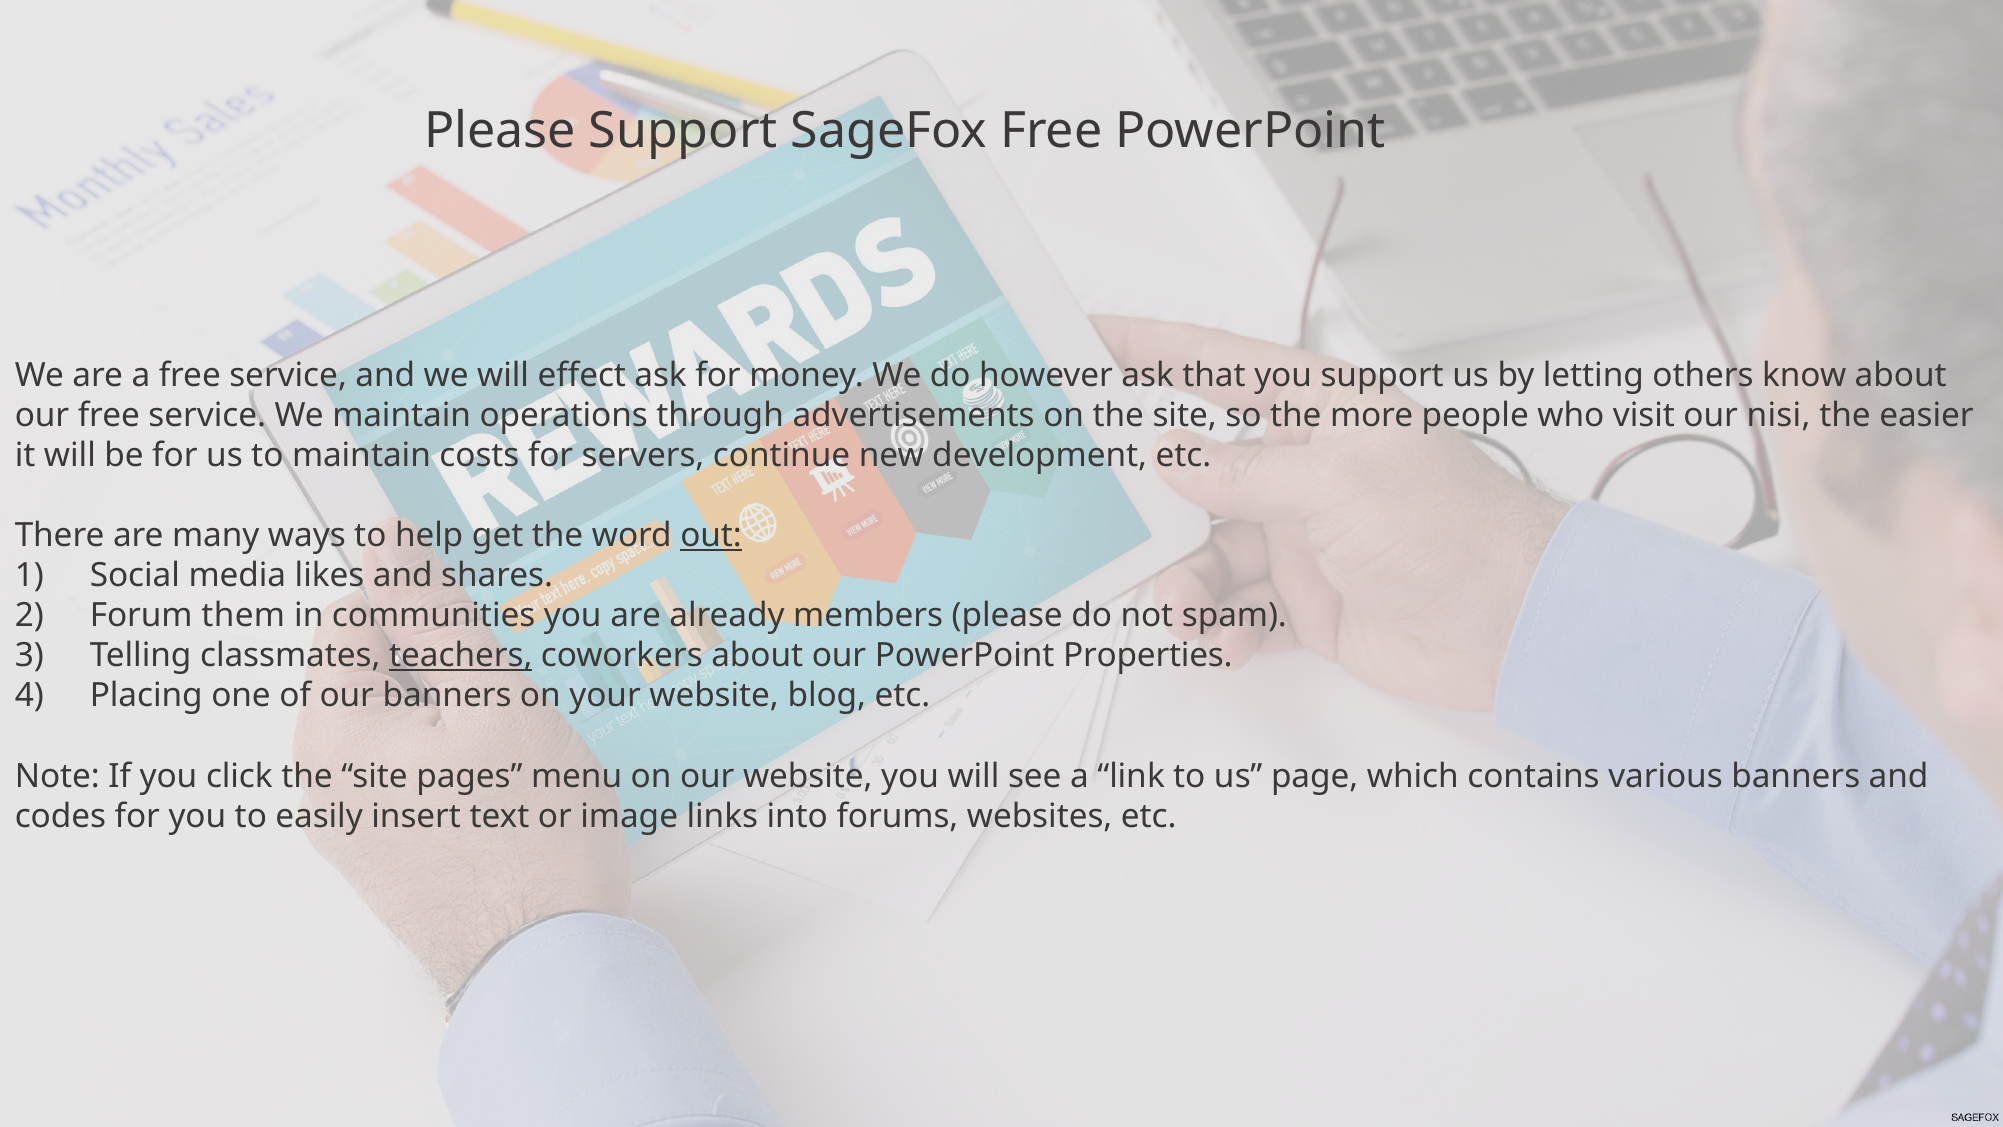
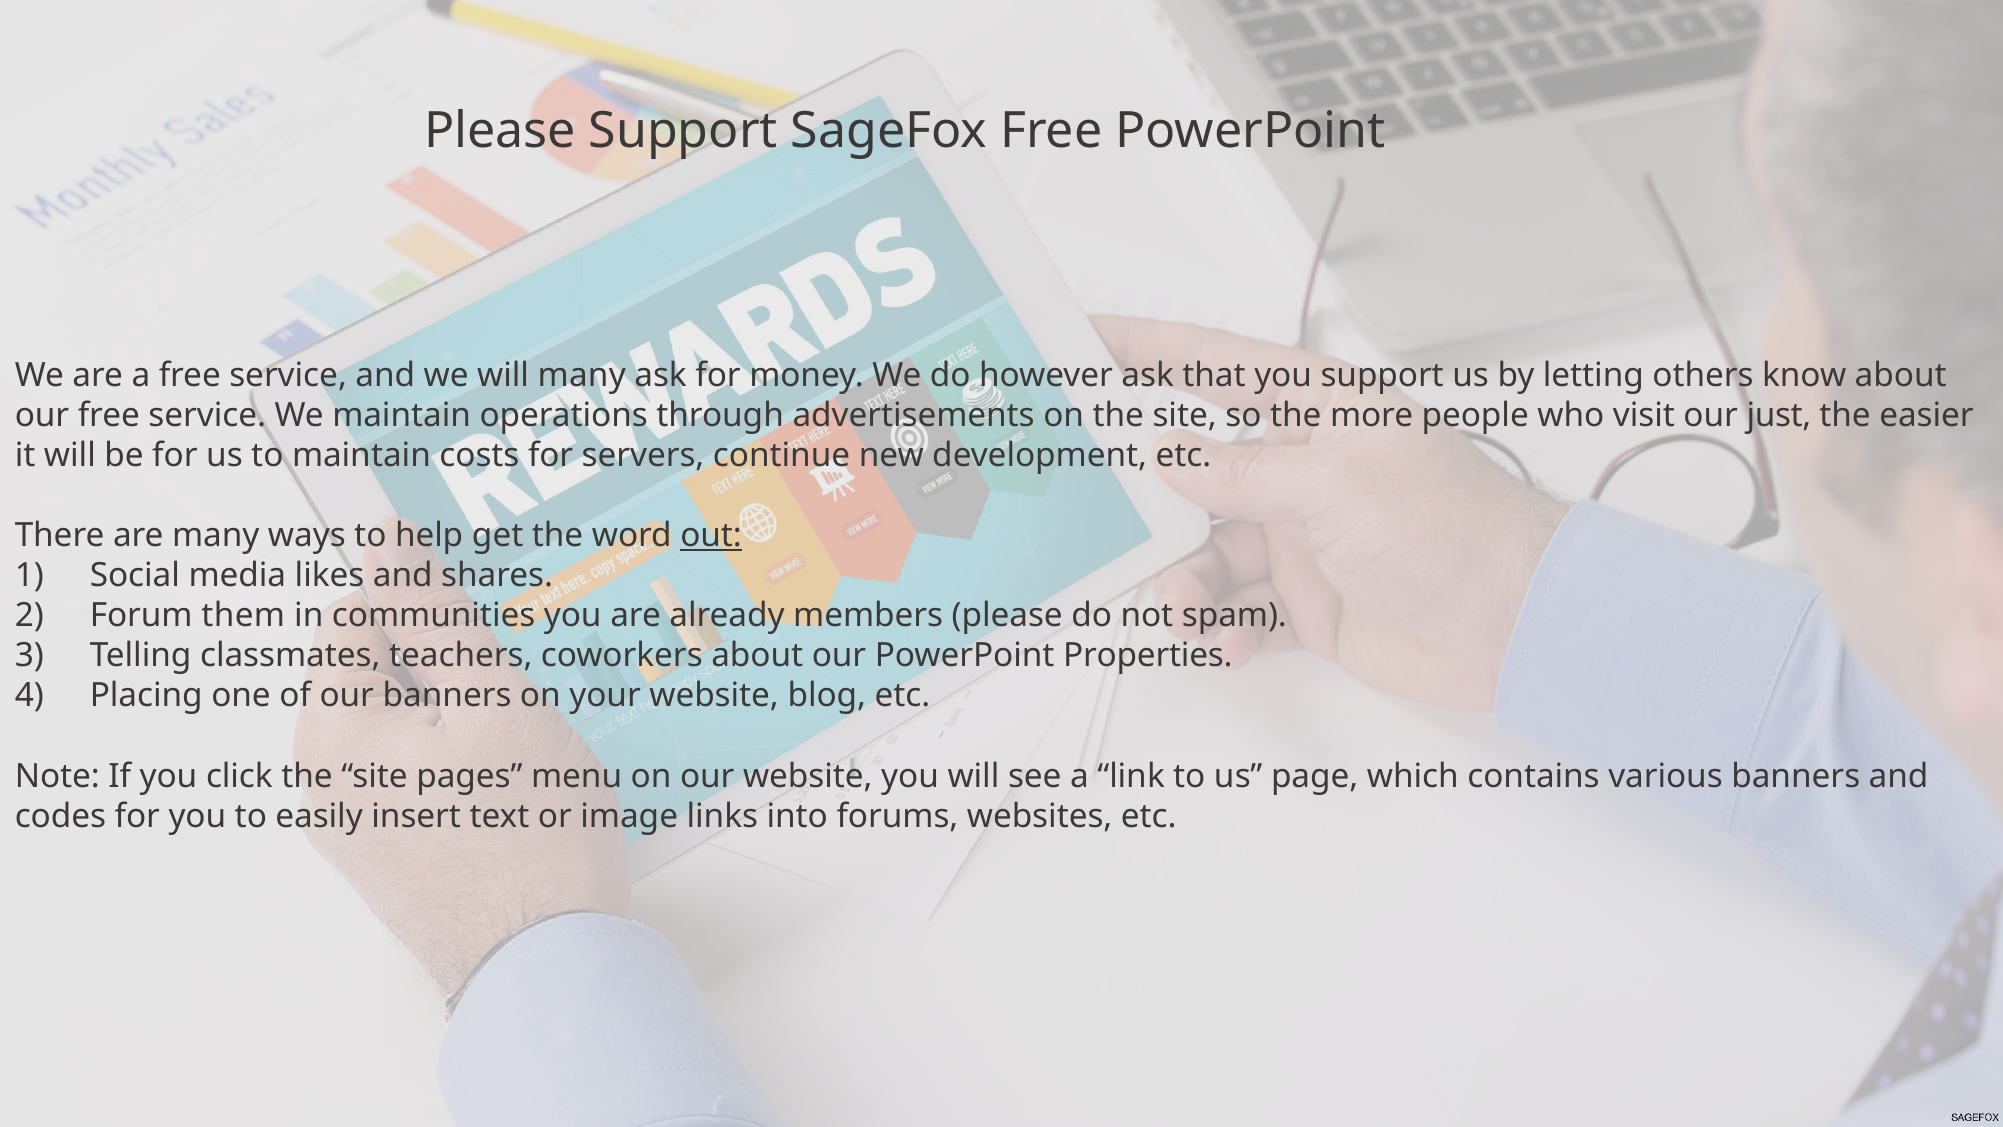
will effect: effect -> many
nisi: nisi -> just
teachers underline: present -> none
